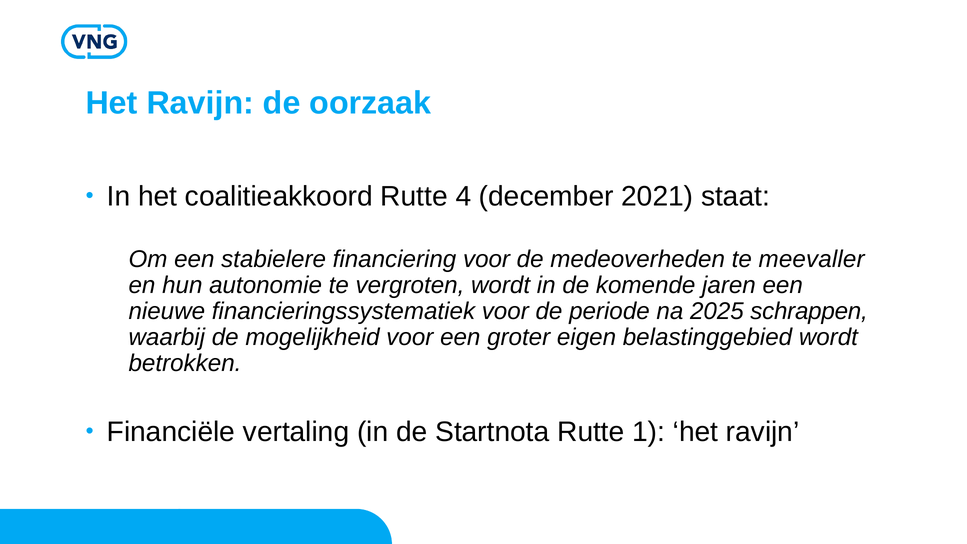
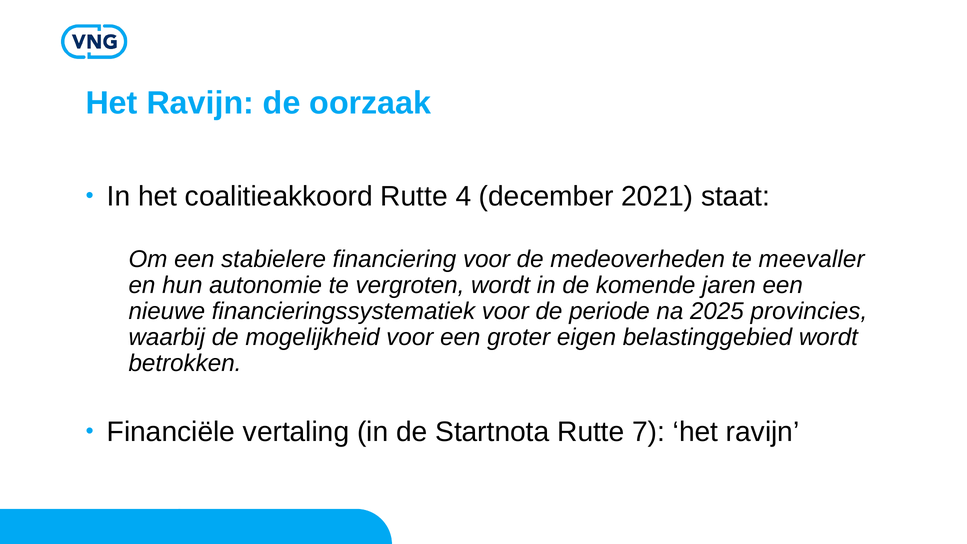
schrappen: schrappen -> provincies
1: 1 -> 7
